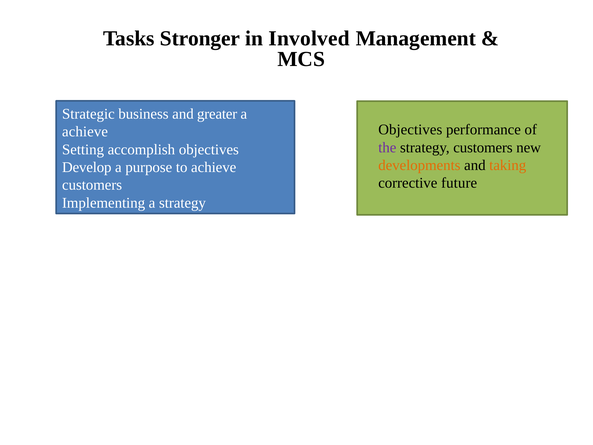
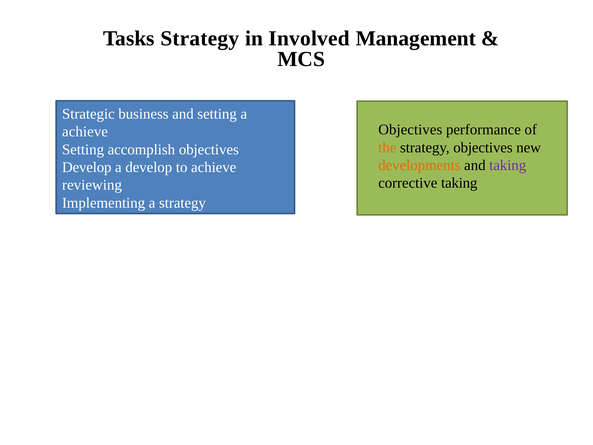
Tasks Stronger: Stronger -> Strategy
and greater: greater -> setting
the colour: purple -> orange
customers at (483, 147): customers -> objectives
taking at (508, 165) colour: orange -> purple
a purpose: purpose -> develop
corrective future: future -> taking
customers at (92, 185): customers -> reviewing
